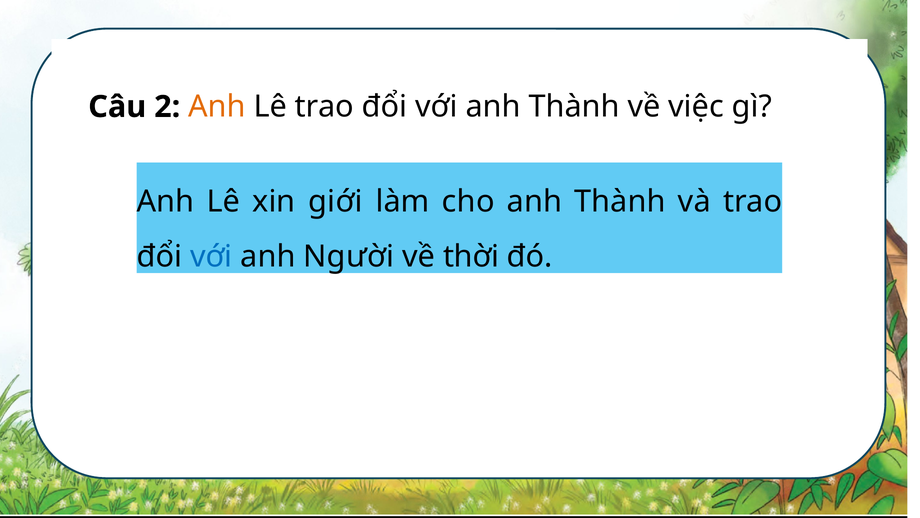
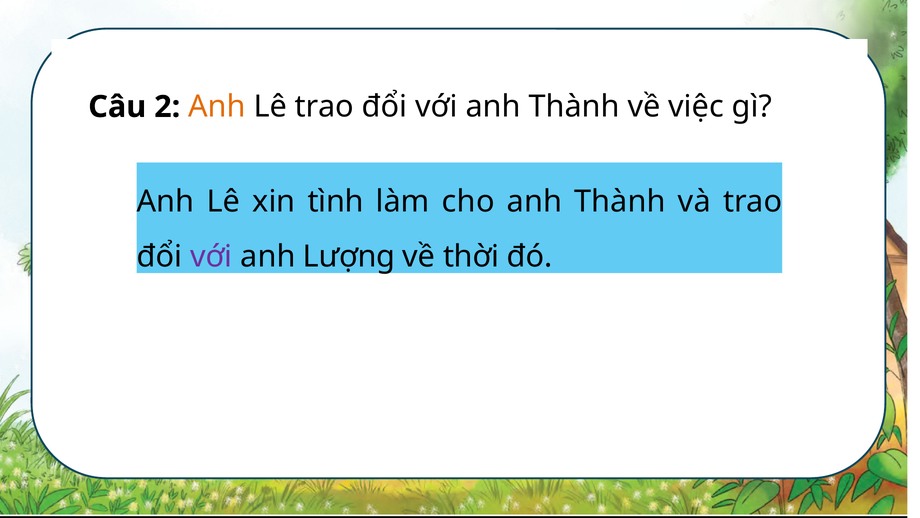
giới: giới -> tình
với at (211, 257) colour: blue -> purple
Người: Người -> Lượng
